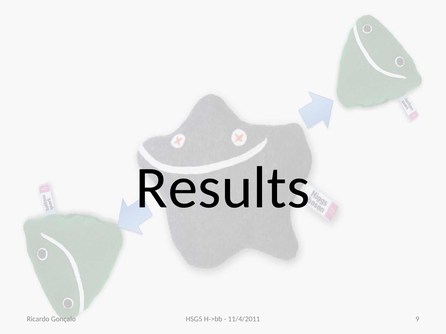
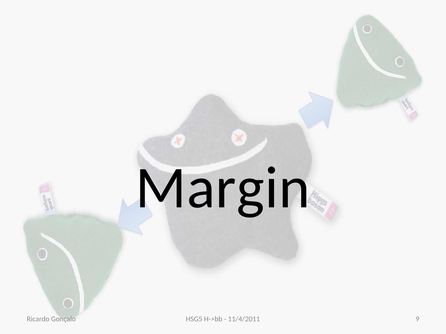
Results: Results -> Margin
